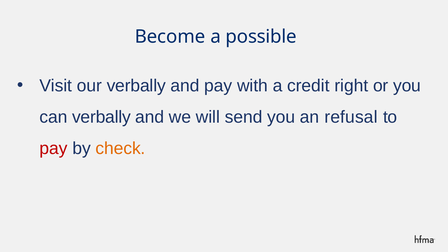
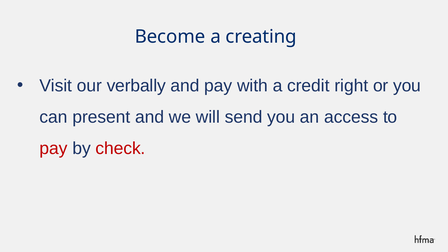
possible: possible -> creating
can verbally: verbally -> present
refusal: refusal -> access
check colour: orange -> red
